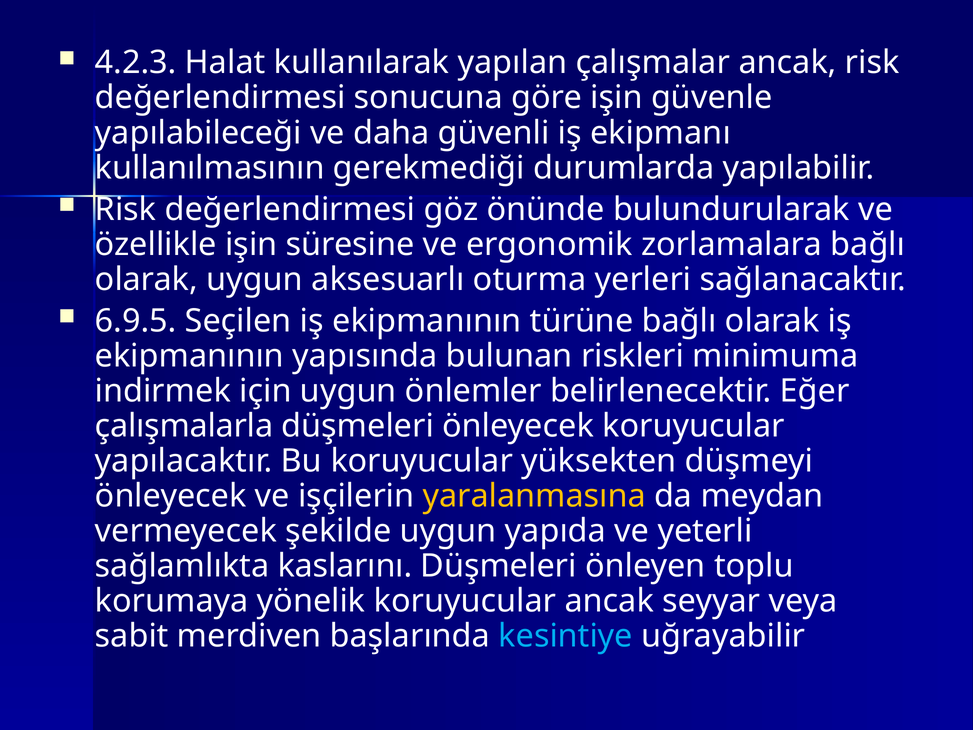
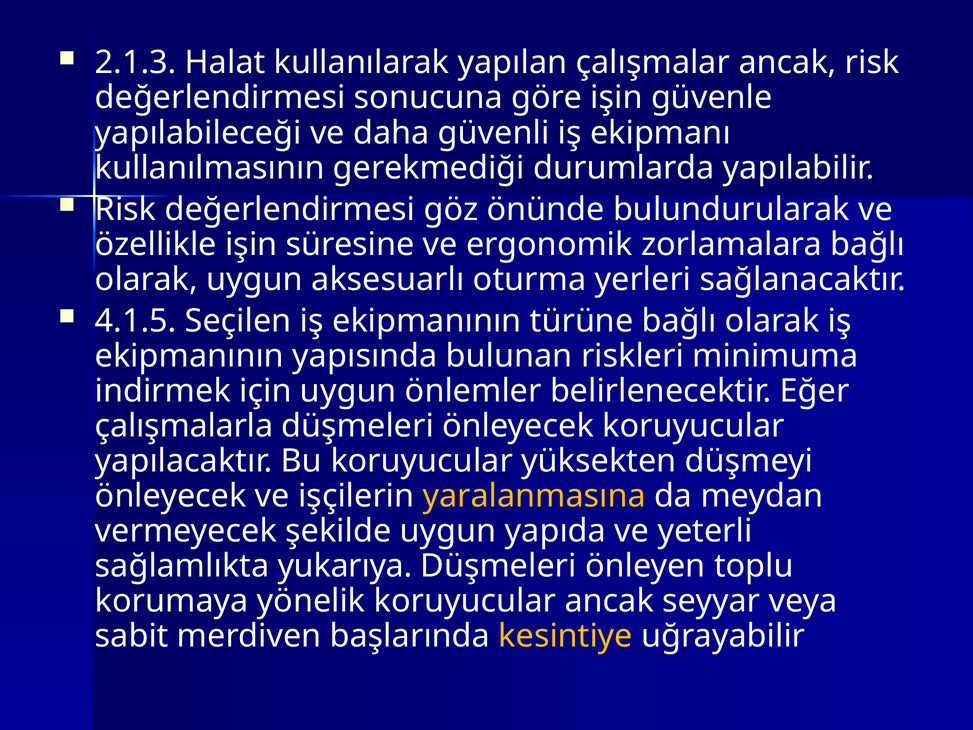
4.2.3: 4.2.3 -> 2.1.3
6.9.5: 6.9.5 -> 4.1.5
kaslarını: kaslarını -> yukarıya
kesintiye colour: light blue -> yellow
